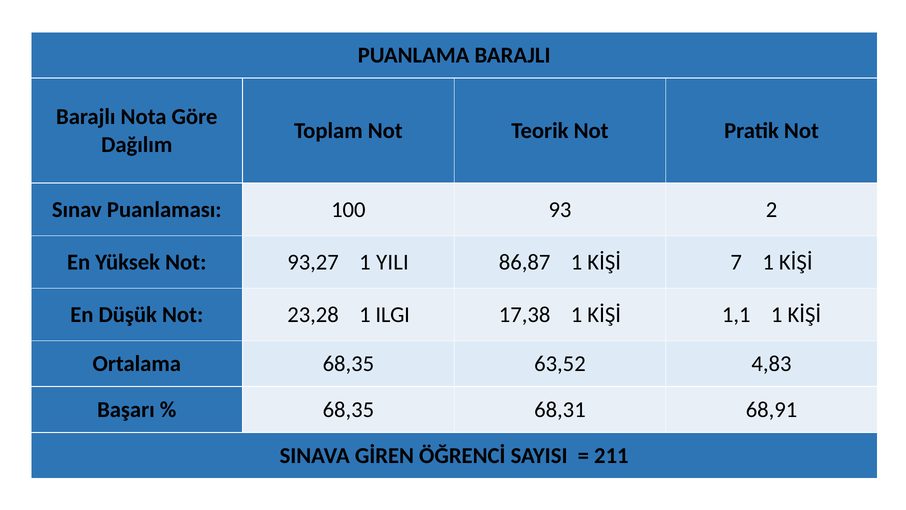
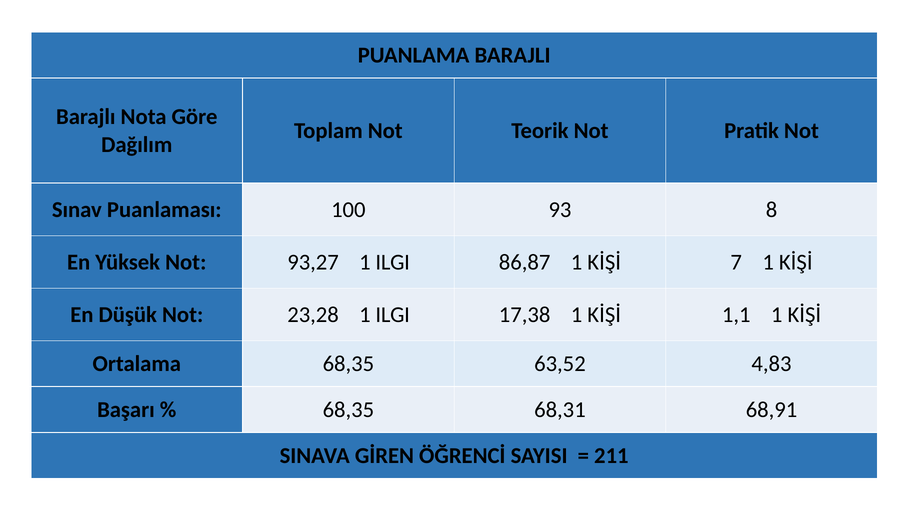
2: 2 -> 8
93,27 1 YILI: YILI -> ILGI
